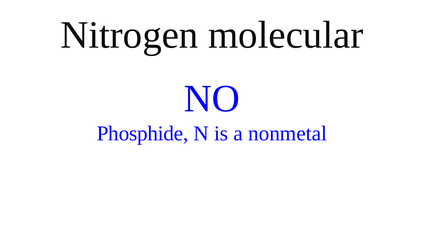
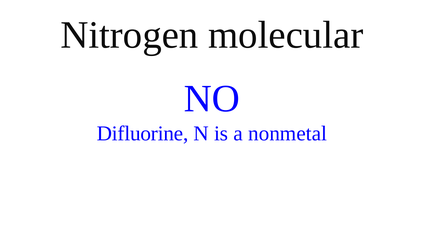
Phosphide: Phosphide -> Difluorine
